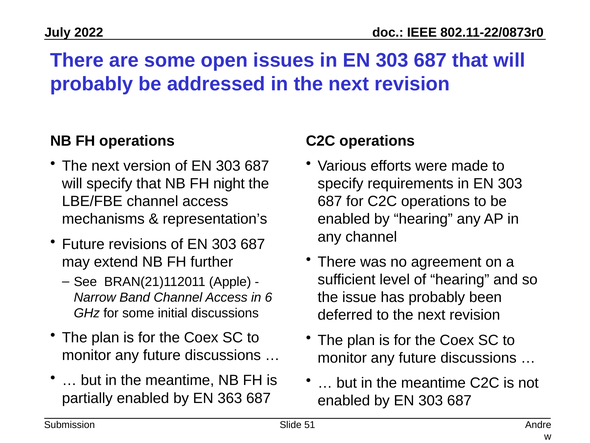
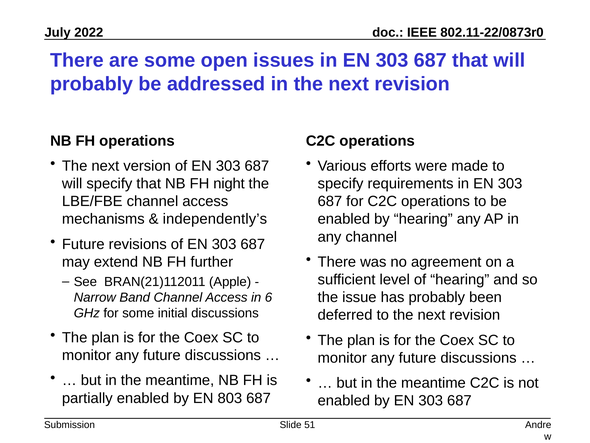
representation’s: representation’s -> independently’s
363: 363 -> 803
